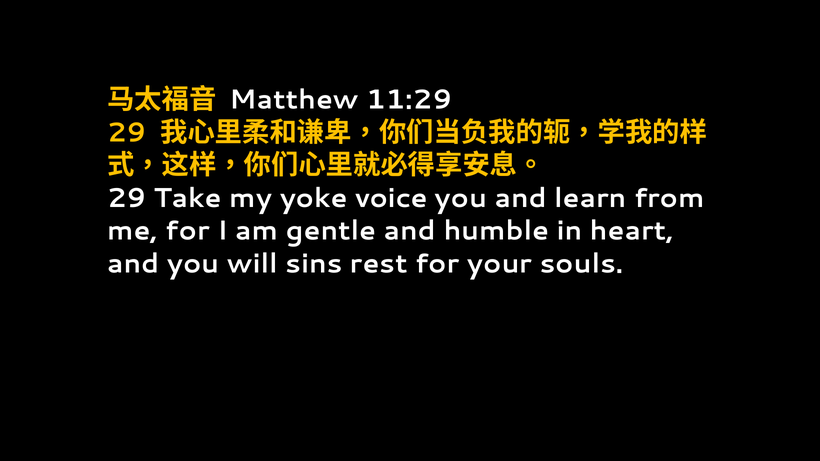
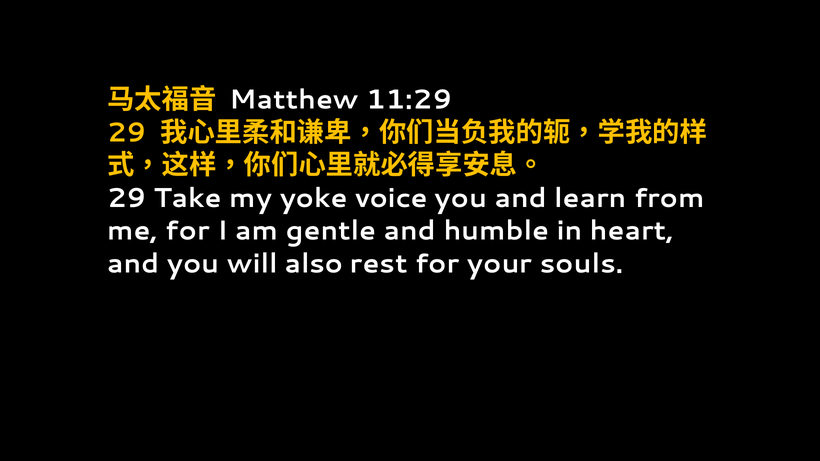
sins: sins -> also
